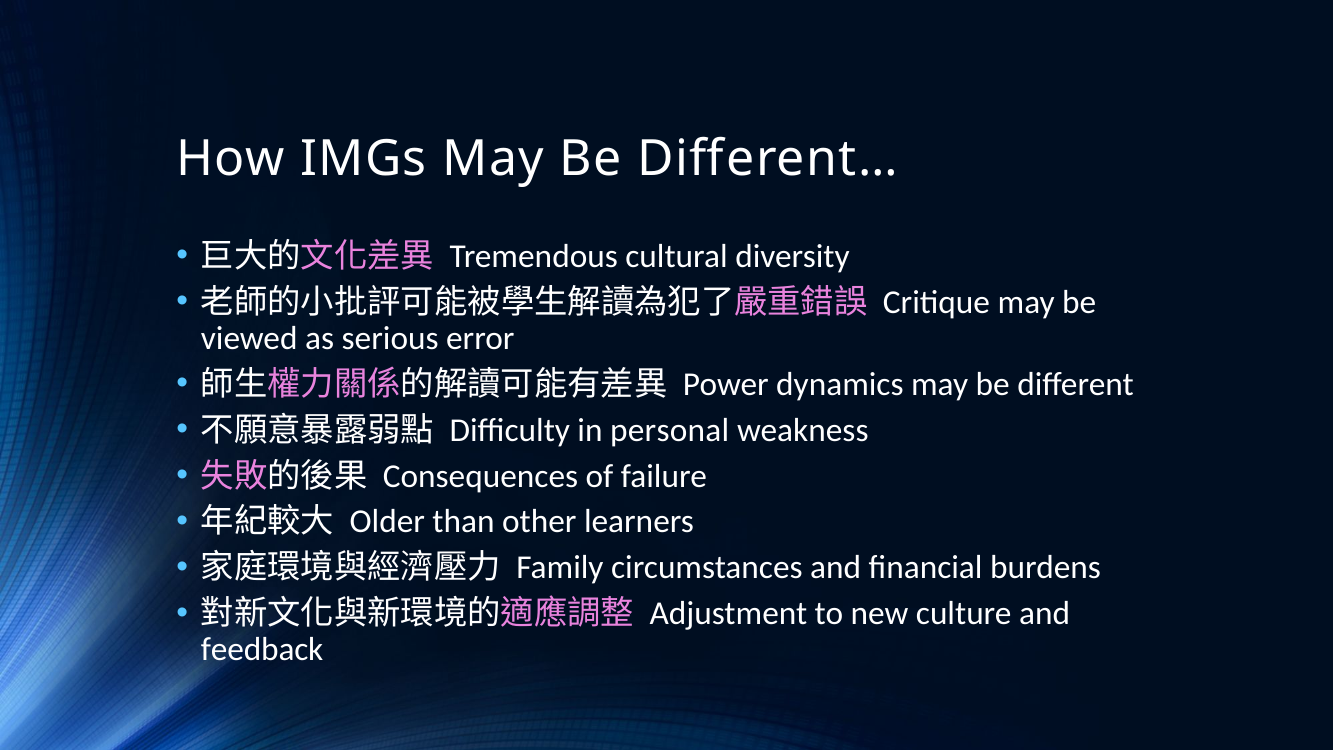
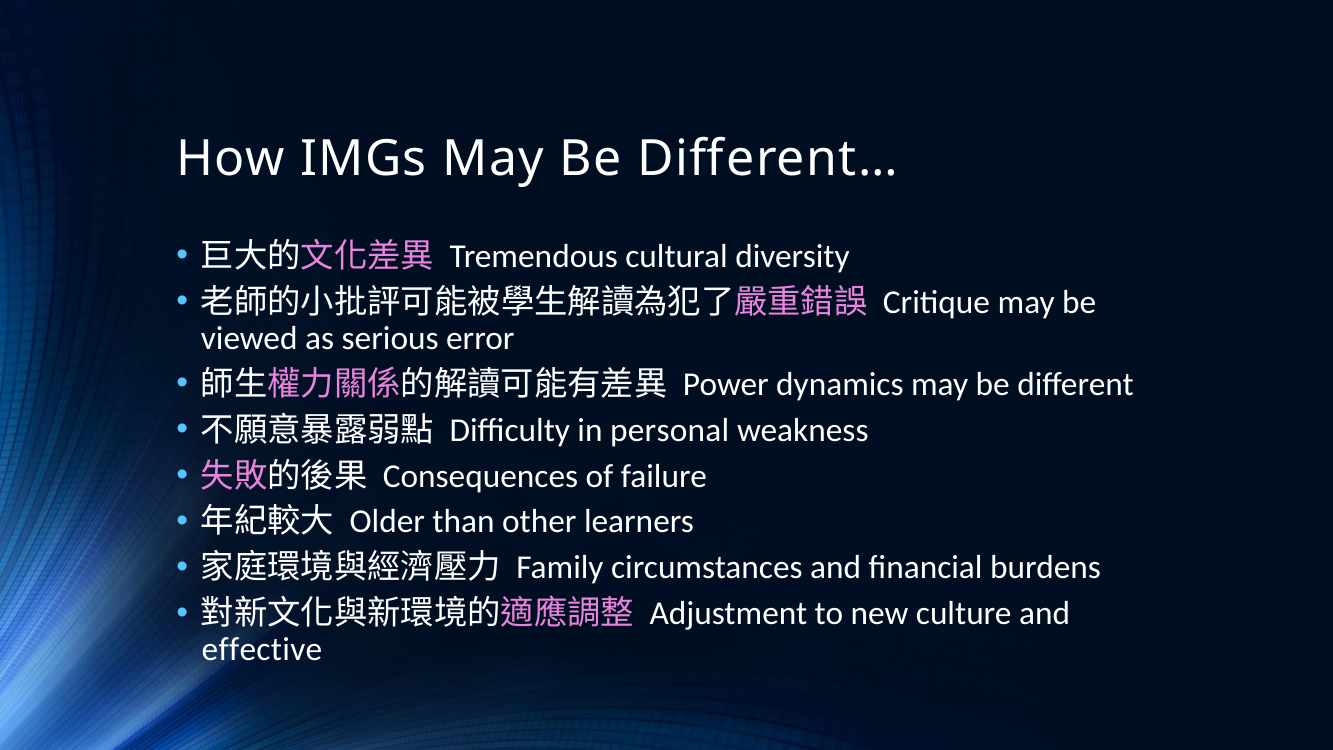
feedback: feedback -> effective
